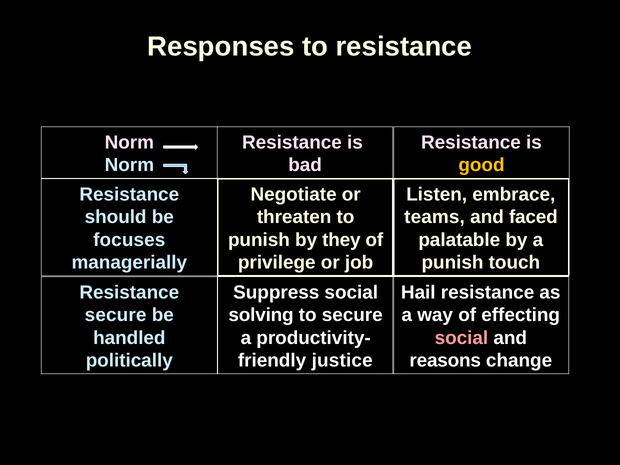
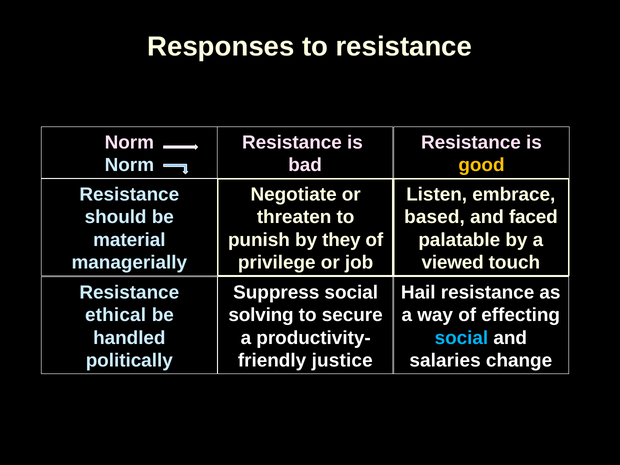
teams: teams -> based
focuses: focuses -> material
punish at (453, 263): punish -> viewed
secure at (116, 315): secure -> ethical
social at (461, 338) colour: pink -> light blue
reasons: reasons -> salaries
